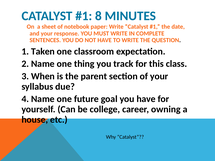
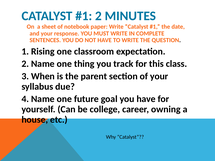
8 at (98, 16): 8 -> 2
Taken: Taken -> Rising
